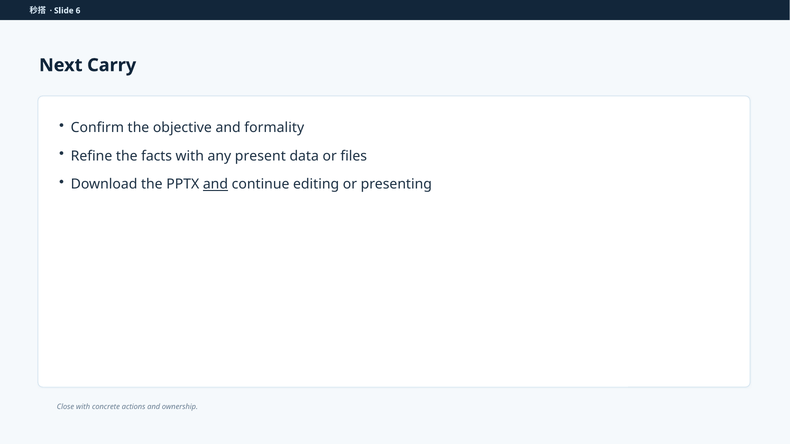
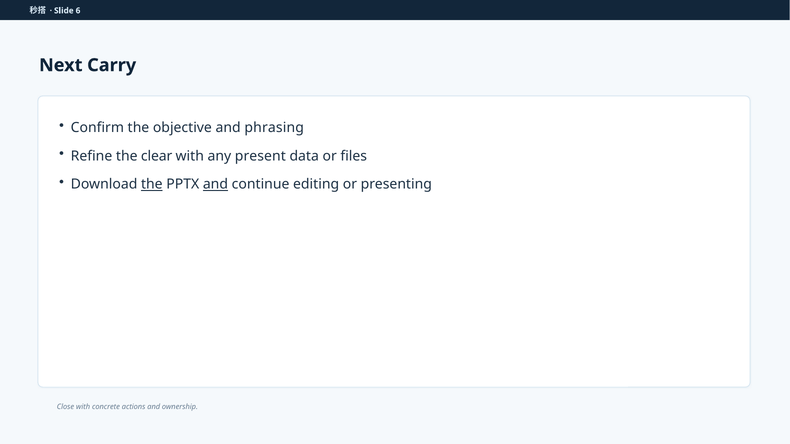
formality: formality -> phrasing
facts: facts -> clear
the at (152, 184) underline: none -> present
